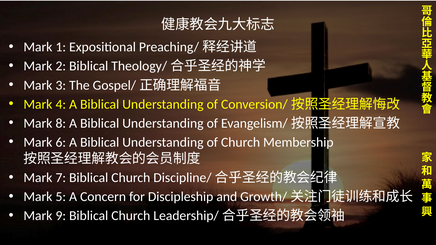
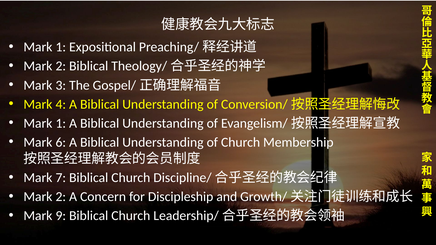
8 at (61, 123): 8 -> 1
5 at (61, 197): 5 -> 2
